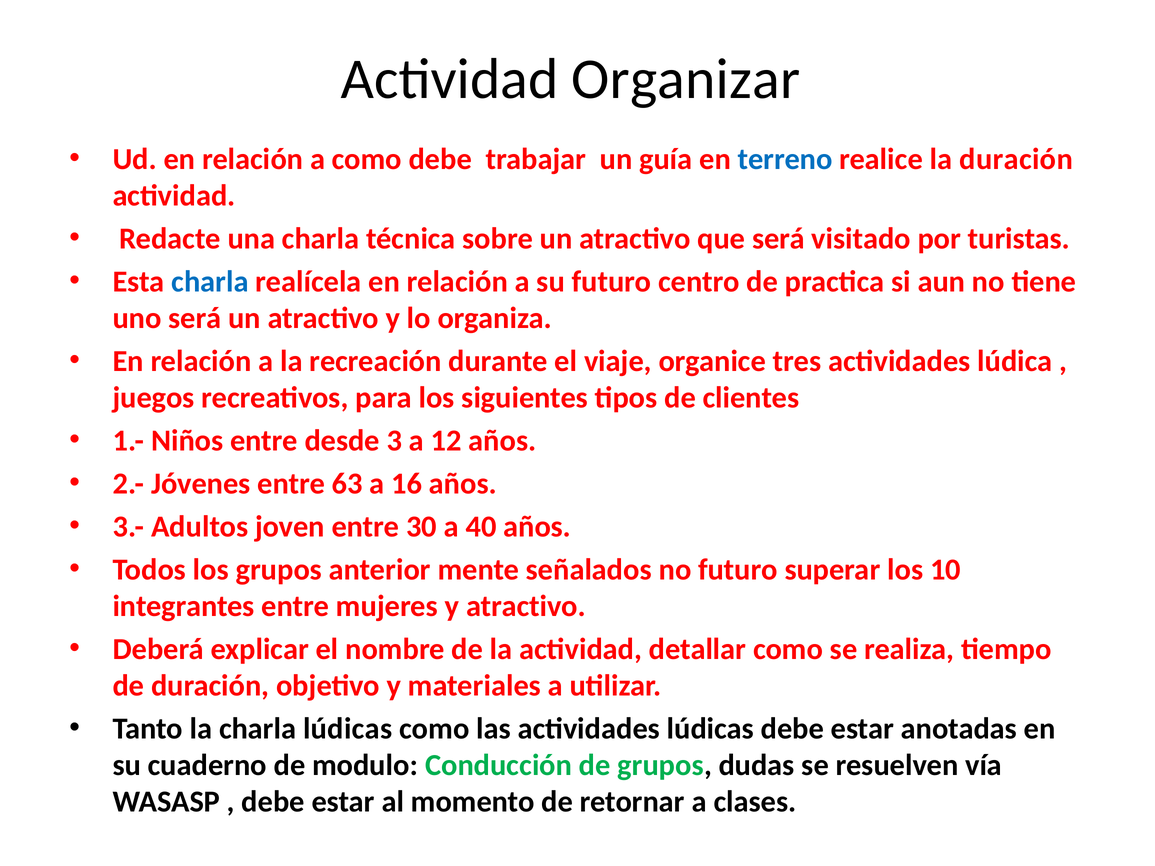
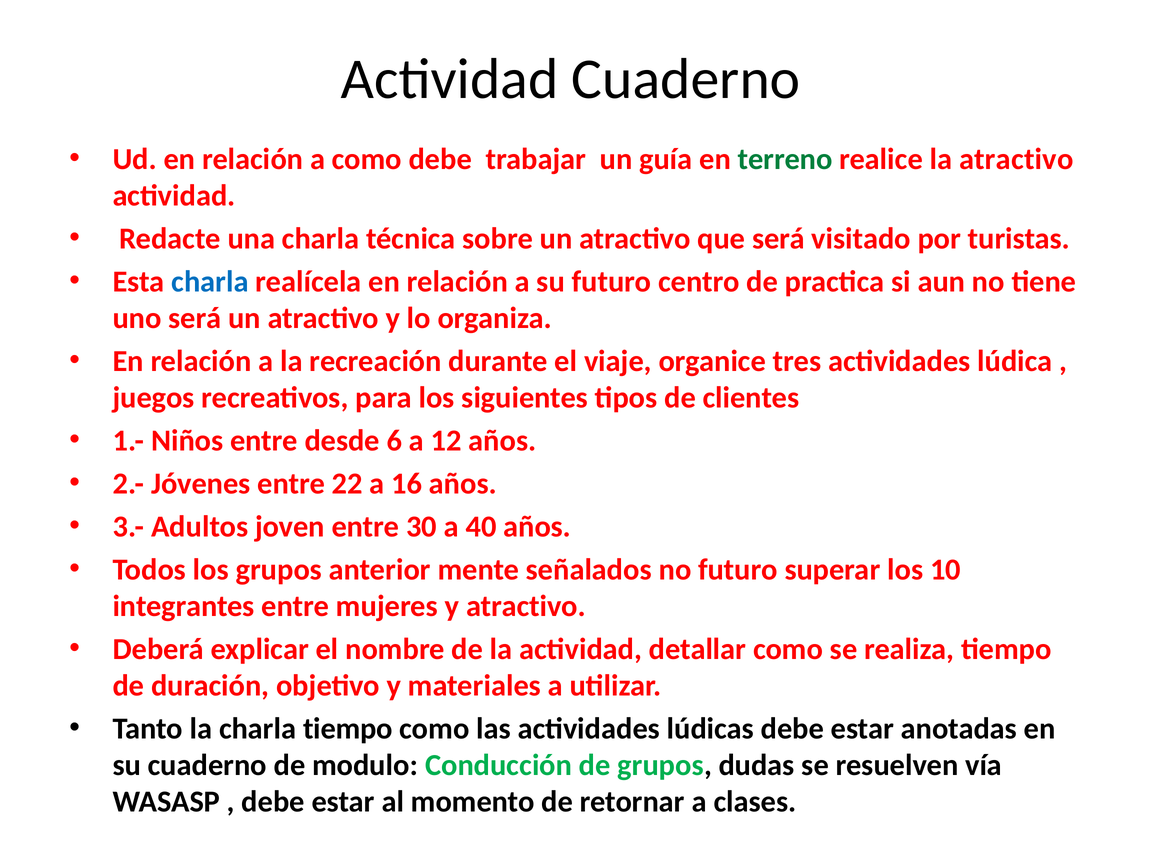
Actividad Organizar: Organizar -> Cuaderno
terreno colour: blue -> green
la duración: duración -> atractivo
3: 3 -> 6
63: 63 -> 22
charla lúdicas: lúdicas -> tiempo
